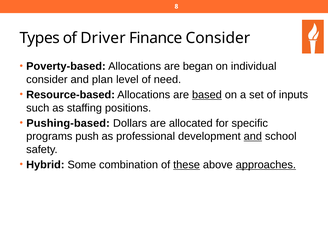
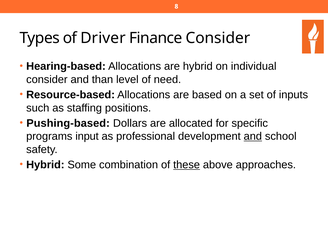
Poverty-based: Poverty-based -> Hearing-based
are began: began -> hybrid
plan: plan -> than
based underline: present -> none
push: push -> input
approaches underline: present -> none
